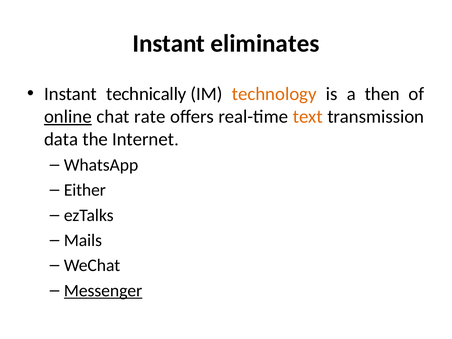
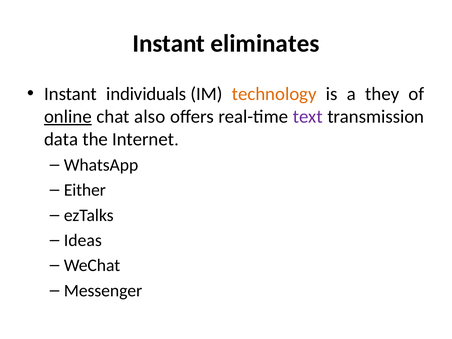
technically: technically -> individuals
then: then -> they
rate: rate -> also
text colour: orange -> purple
Mails: Mails -> Ideas
Messenger underline: present -> none
